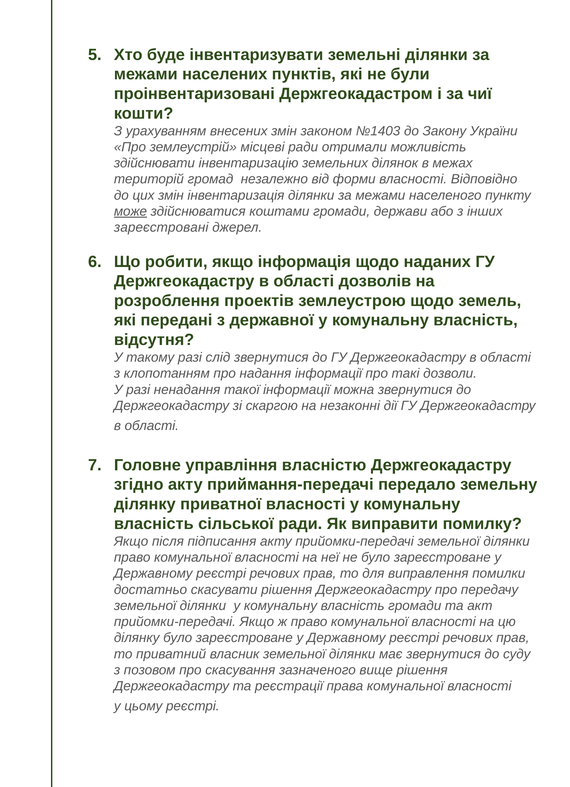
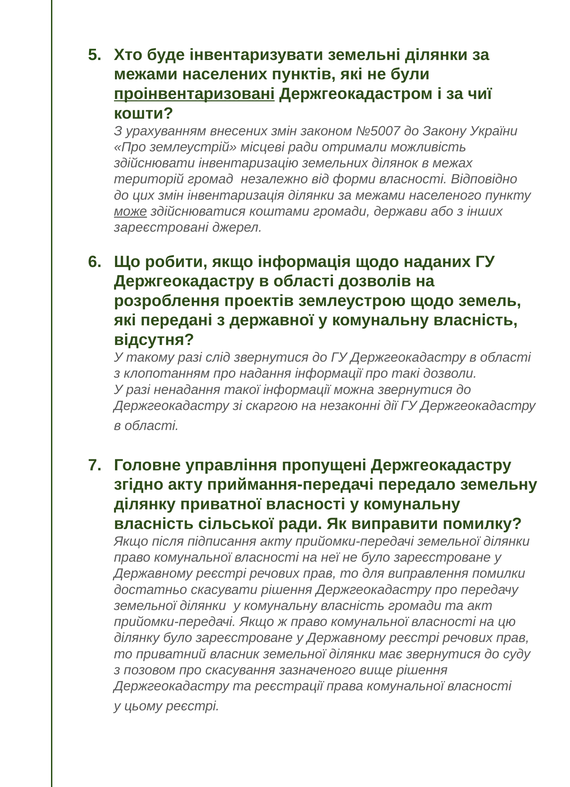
проінвентаризовані underline: none -> present
№1403: №1403 -> №5007
власністю: власністю -> пропущені
